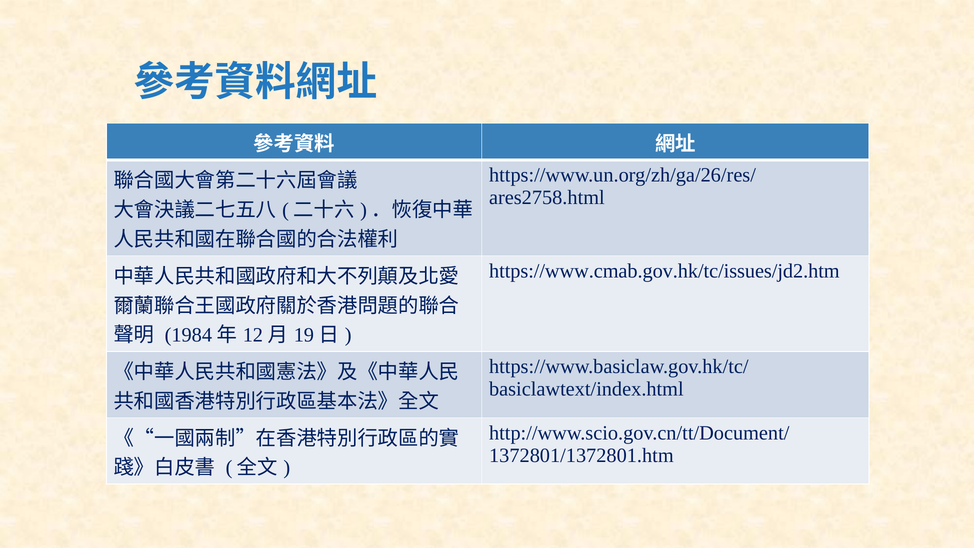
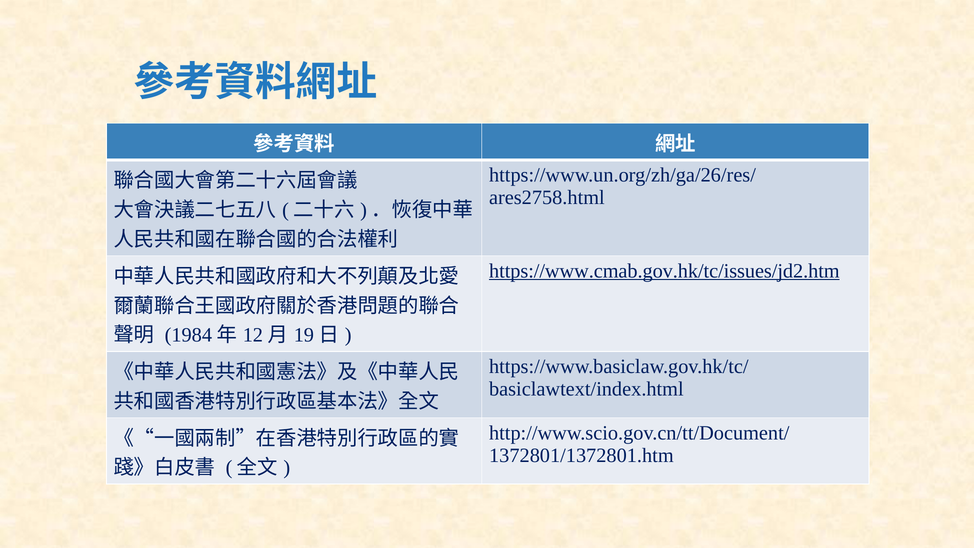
https://www.cmab.gov.hk/tc/issues/jd2.htm underline: none -> present
